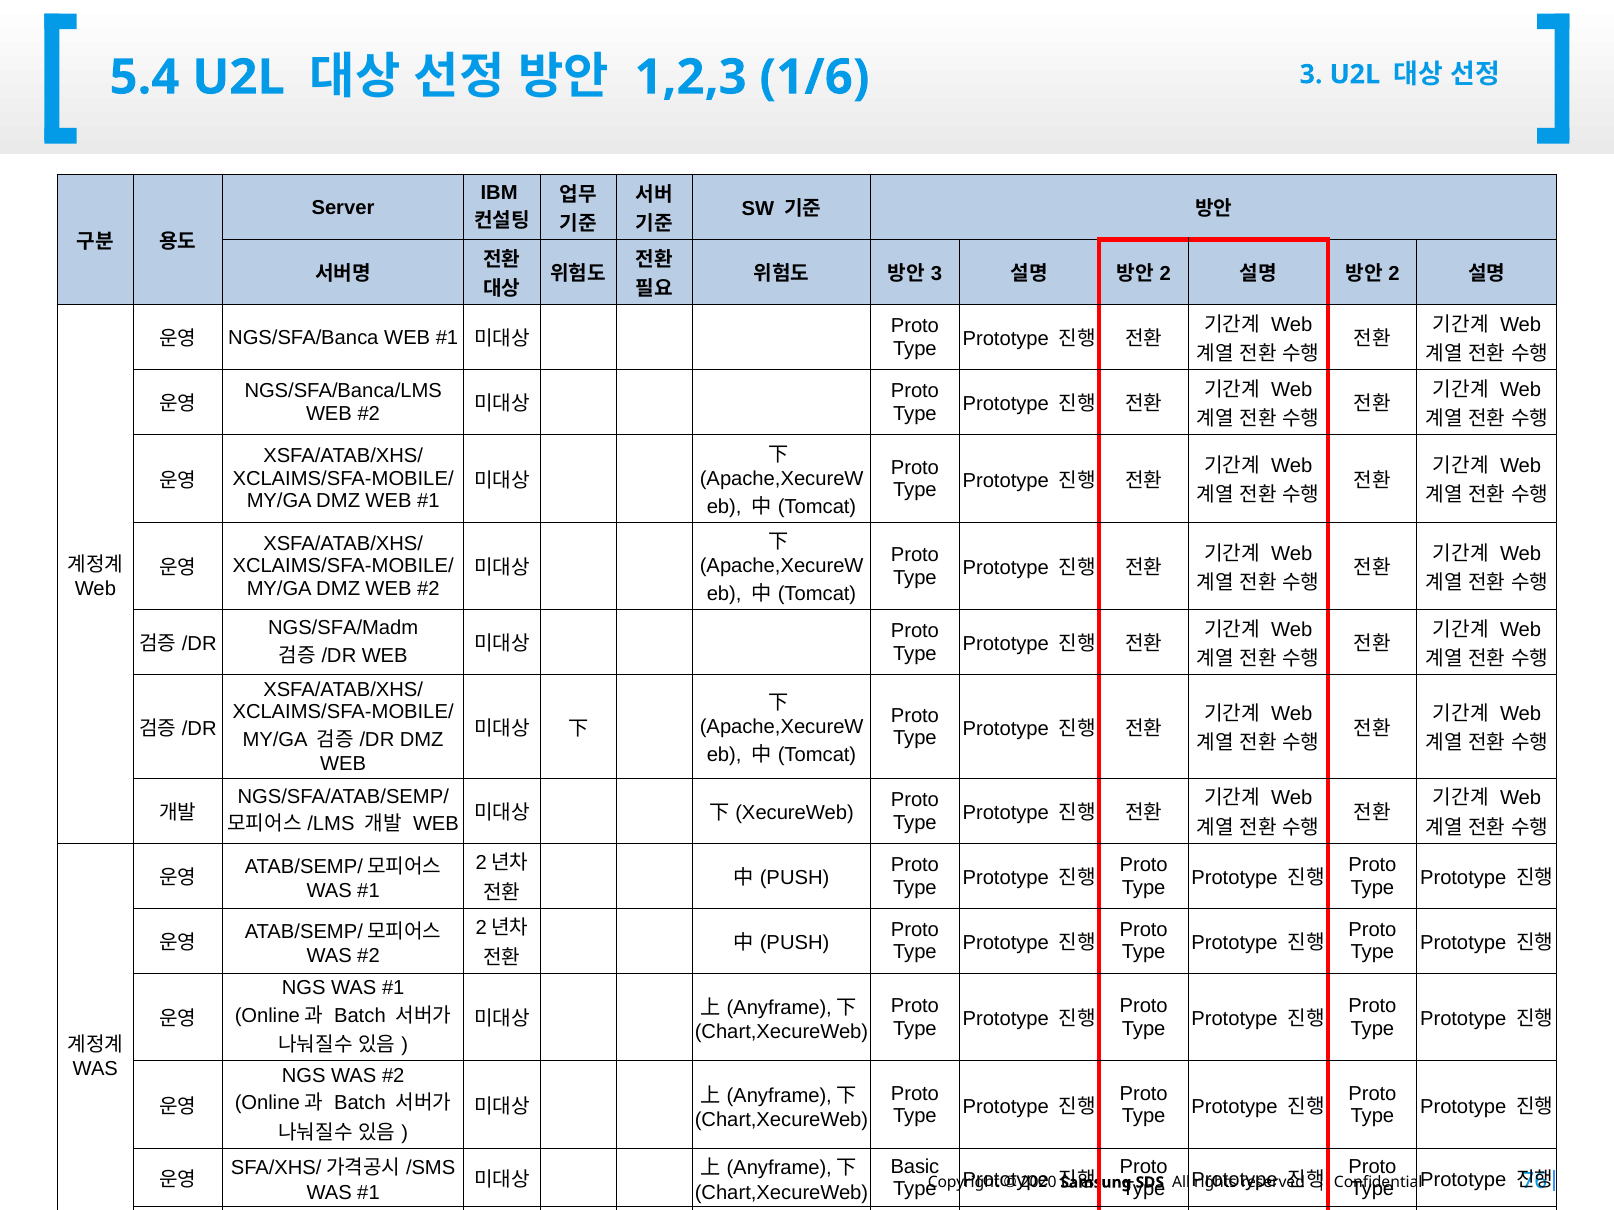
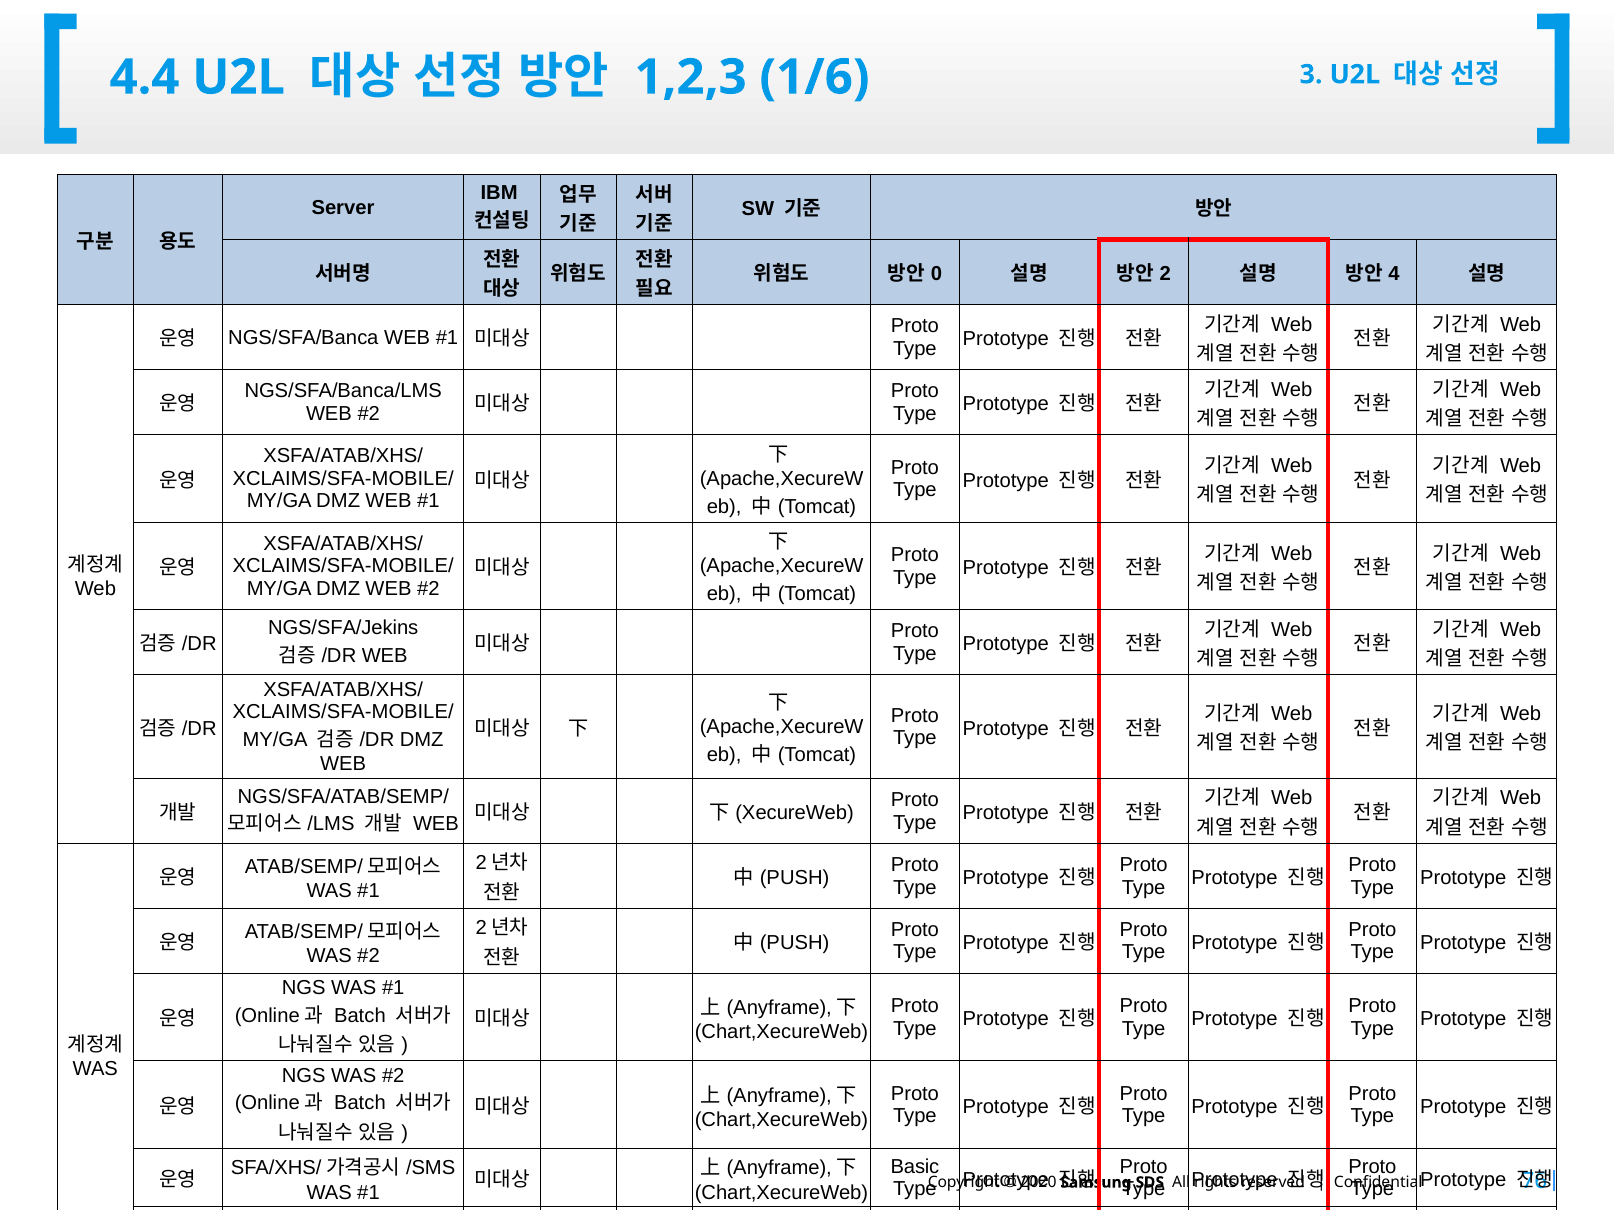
5.4: 5.4 -> 4.4
3 at (937, 274): 3 -> 0
2 at (1394, 274): 2 -> 4
NGS/SFA/Madm: NGS/SFA/Madm -> NGS/SFA/Jekins
